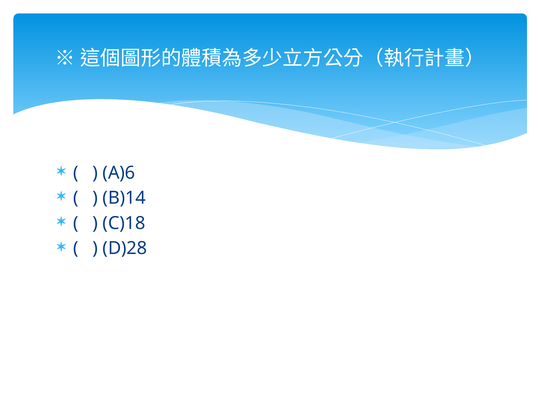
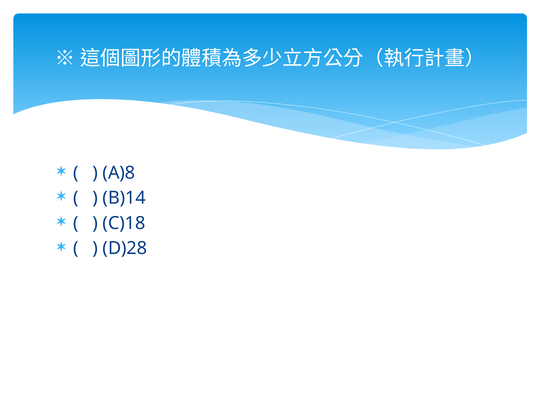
A)6: A)6 -> A)8
